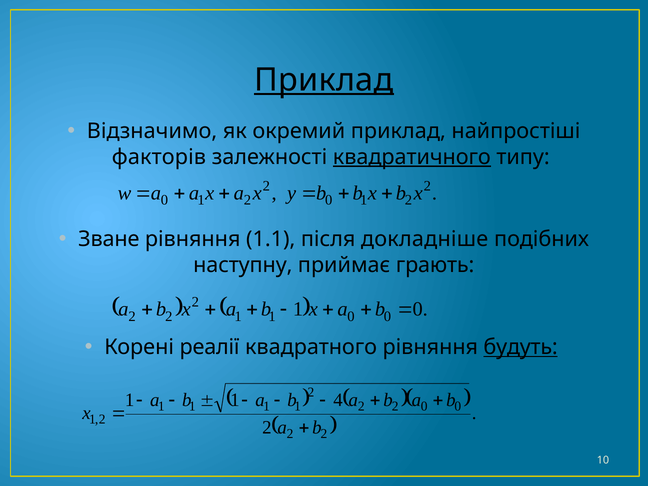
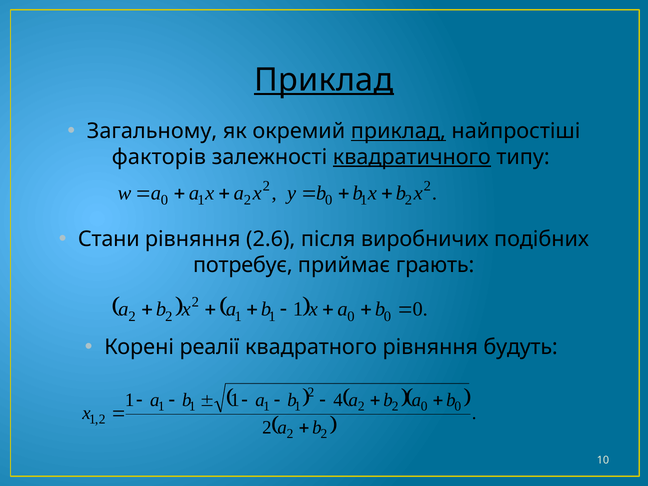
Відзначимо: Відзначимо -> Загальному
приклад at (398, 131) underline: none -> present
Зване: Зване -> Стани
1.1: 1.1 -> 2.6
докладніше: докладніше -> виробничих
наступну: наступну -> потребує
будуть underline: present -> none
